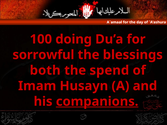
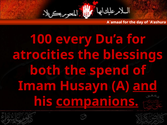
doing: doing -> every
sorrowful: sorrowful -> atrocities
and underline: none -> present
